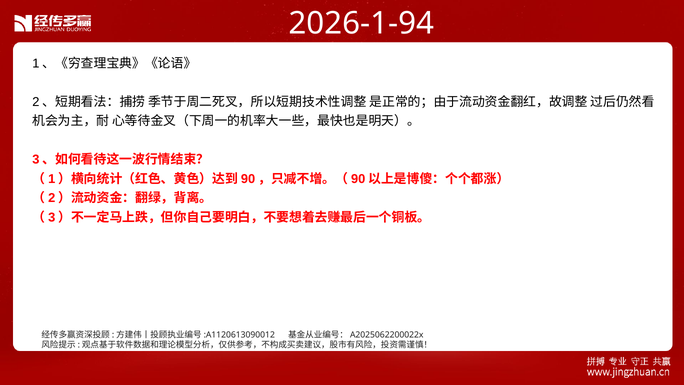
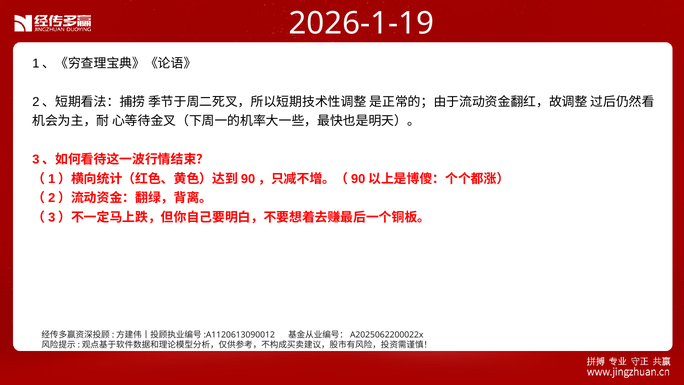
2026-1-94: 2026-1-94 -> 2026-1-19
